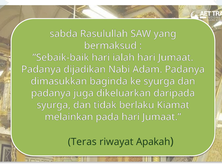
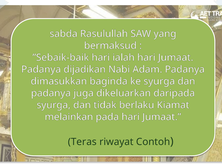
Apakah: Apakah -> Contoh
